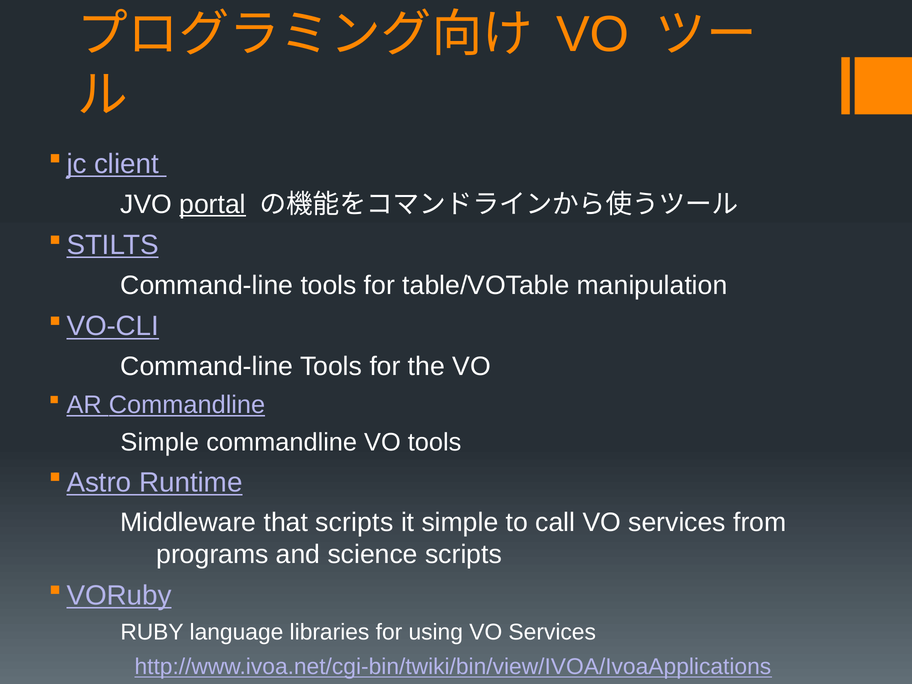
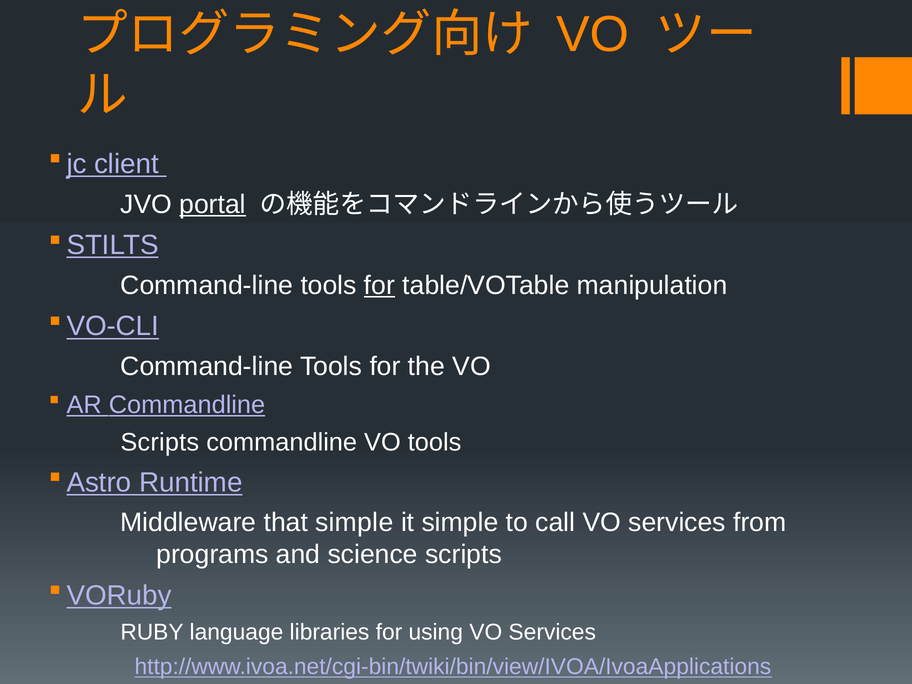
for at (379, 285) underline: none -> present
Simple at (160, 442): Simple -> Scripts
that scripts: scripts -> simple
